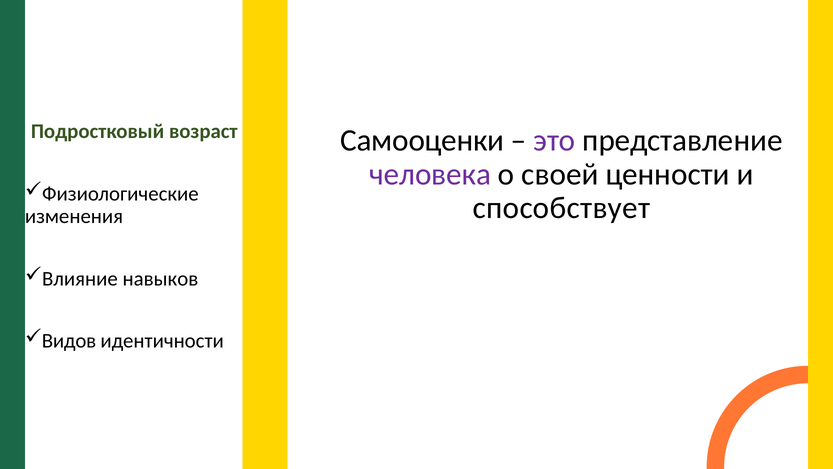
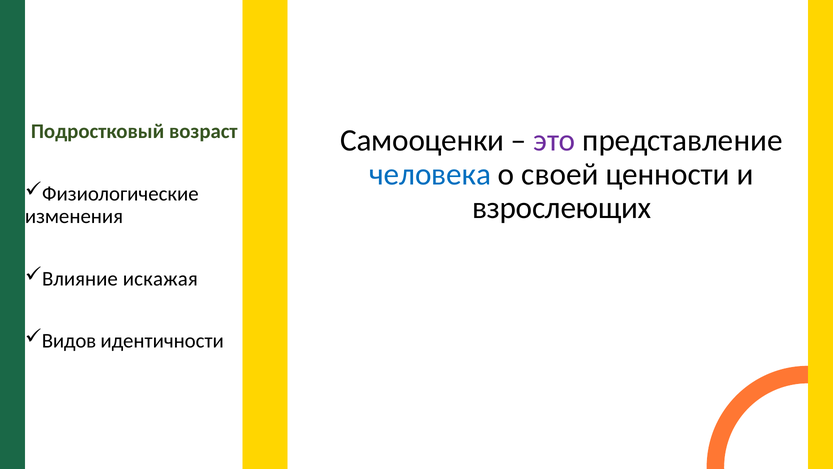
человека colour: purple -> blue
способствует: способствует -> взрослеющих
навыков: навыков -> искажая
